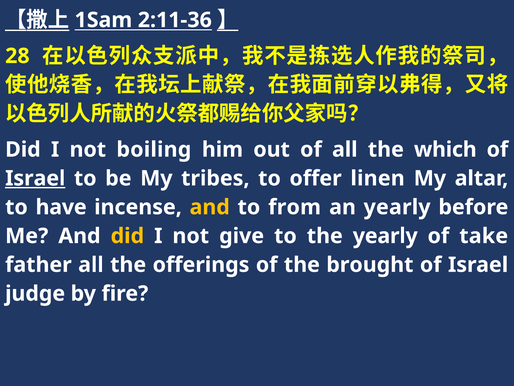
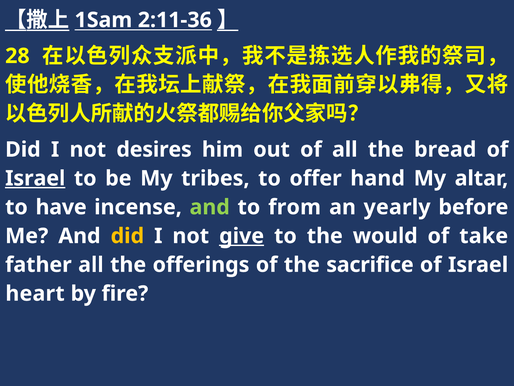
boiling: boiling -> desires
which: which -> bread
linen: linen -> hand
and at (210, 207) colour: yellow -> light green
give underline: none -> present
the yearly: yearly -> would
brought: brought -> sacrifice
judge: judge -> heart
